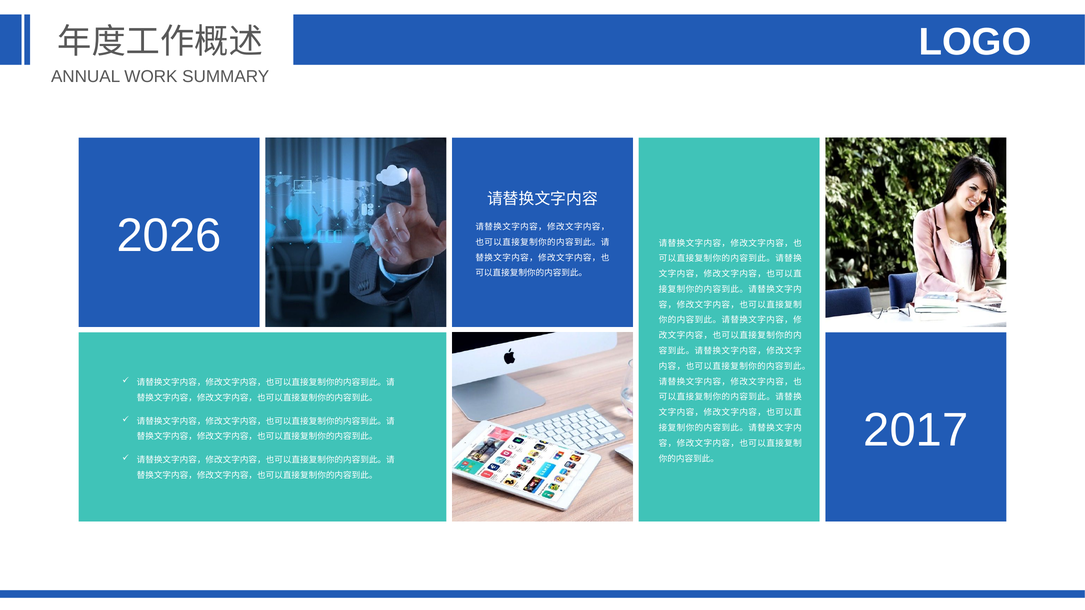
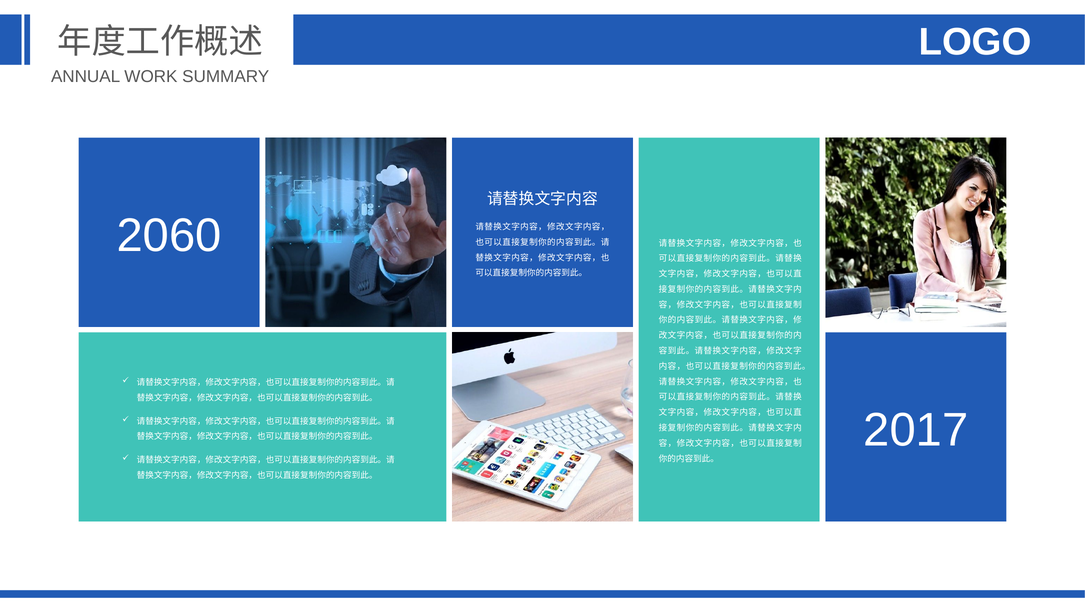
2026: 2026 -> 2060
